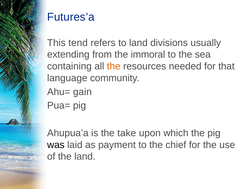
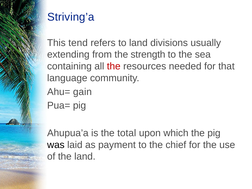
Futures’a: Futures’a -> Striving’a
immoral: immoral -> strength
the at (114, 66) colour: orange -> red
take: take -> total
